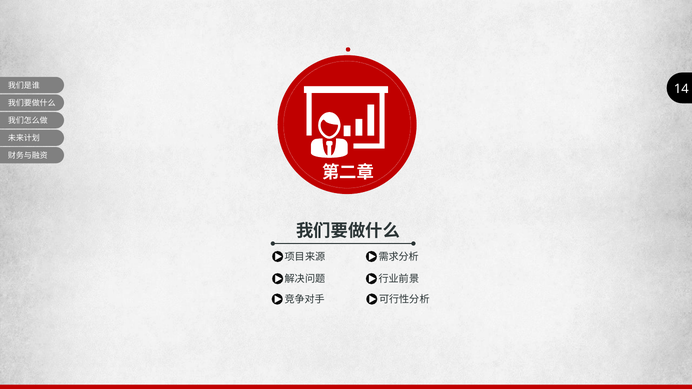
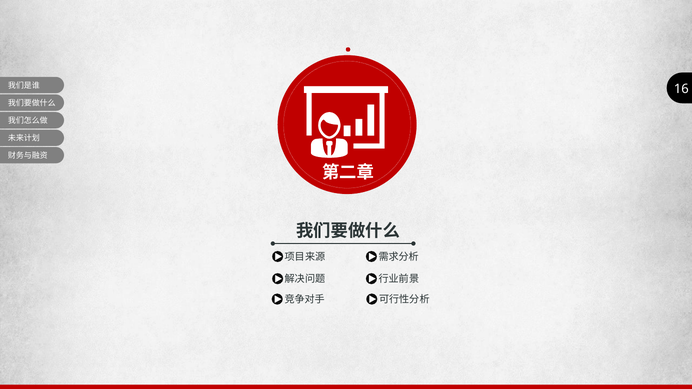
14: 14 -> 16
